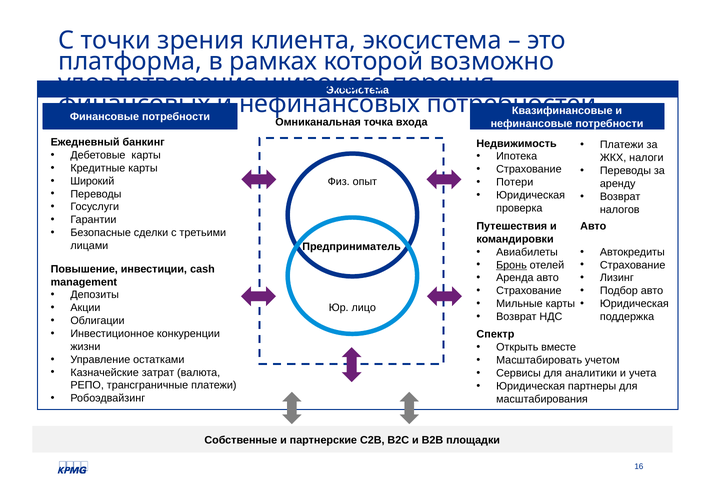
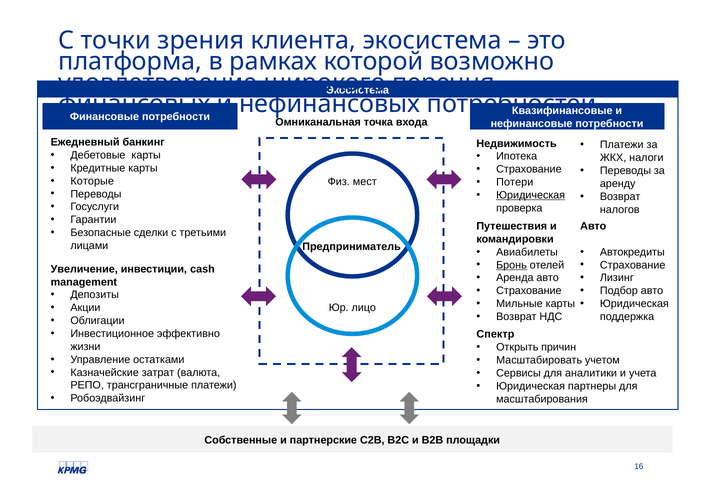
Широкий: Широкий -> Которые
опыт: опыт -> мест
Юридическая at (531, 195) underline: none -> present
Повышение: Повышение -> Увеличение
конкуренции: конкуренции -> эффективно
вместе: вместе -> причин
